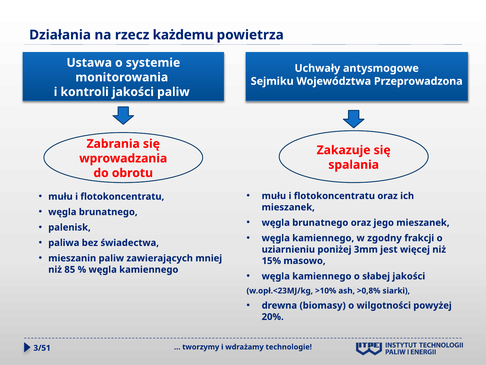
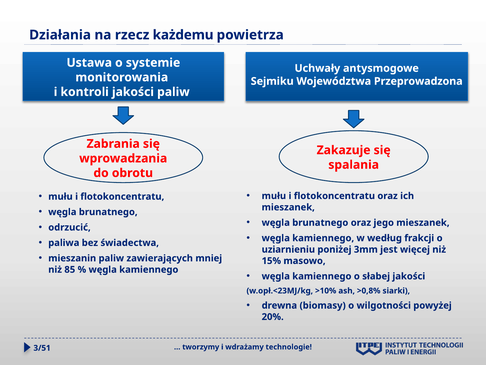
palenisk: palenisk -> odrzucić
zgodny: zgodny -> według
